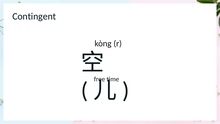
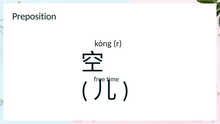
Contingent: Contingent -> Preposition
